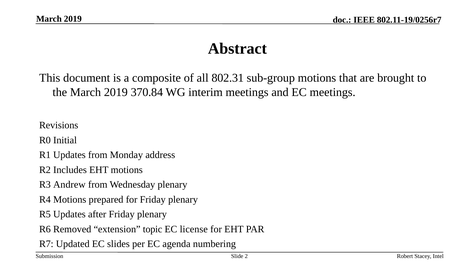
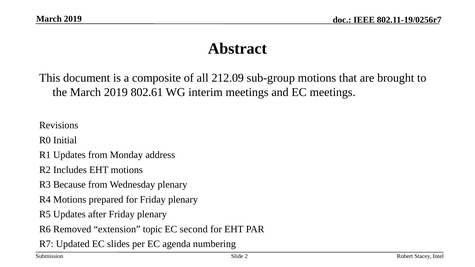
802.31: 802.31 -> 212.09
370.84: 370.84 -> 802.61
Andrew: Andrew -> Because
license: license -> second
